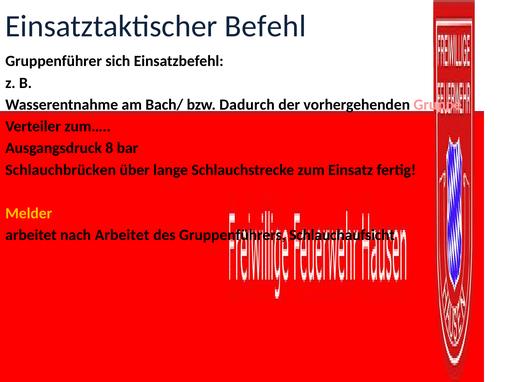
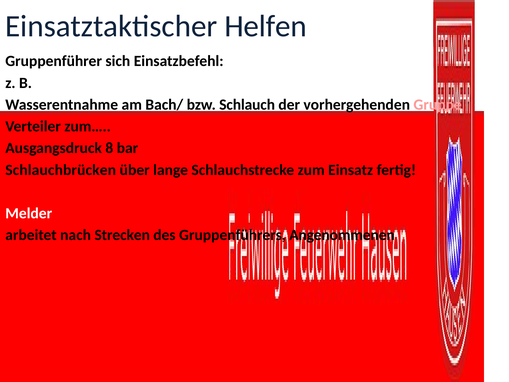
Befehl: Befehl -> Helfen
Dadurch: Dadurch -> Schlauch
Melder colour: yellow -> white
nach Arbeitet: Arbeitet -> Strecken
Schlauchaufsicht: Schlauchaufsicht -> Angenommenen
